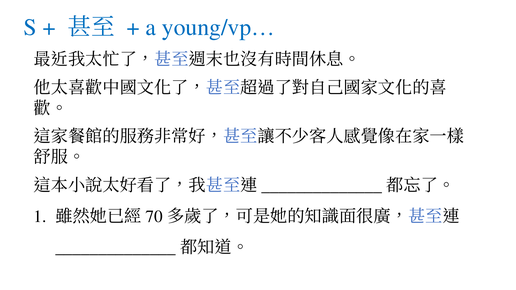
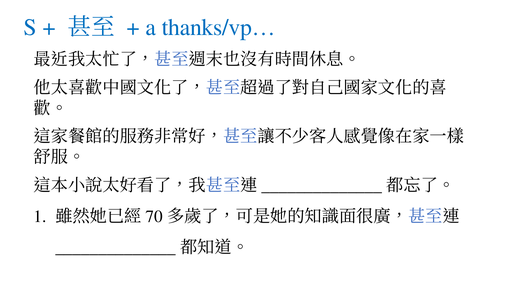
young/vp…: young/vp… -> thanks/vp…
